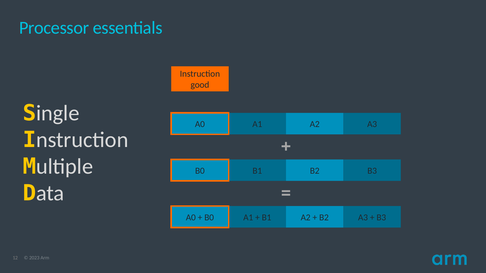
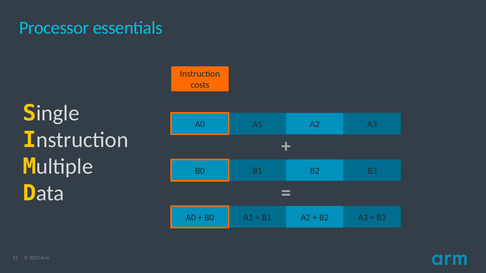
good: good -> costs
